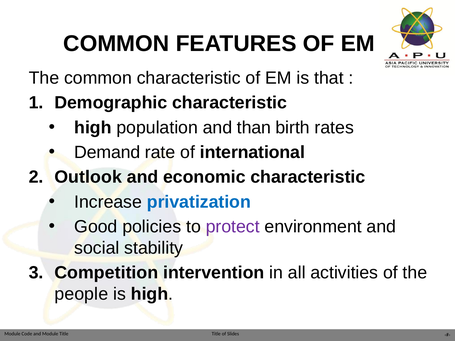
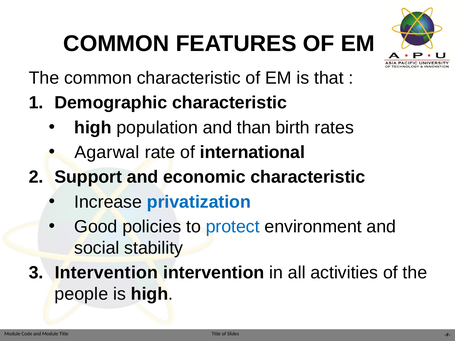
Demand: Demand -> Agarwal
Outlook: Outlook -> Support
protect colour: purple -> blue
Competition at (106, 273): Competition -> Intervention
